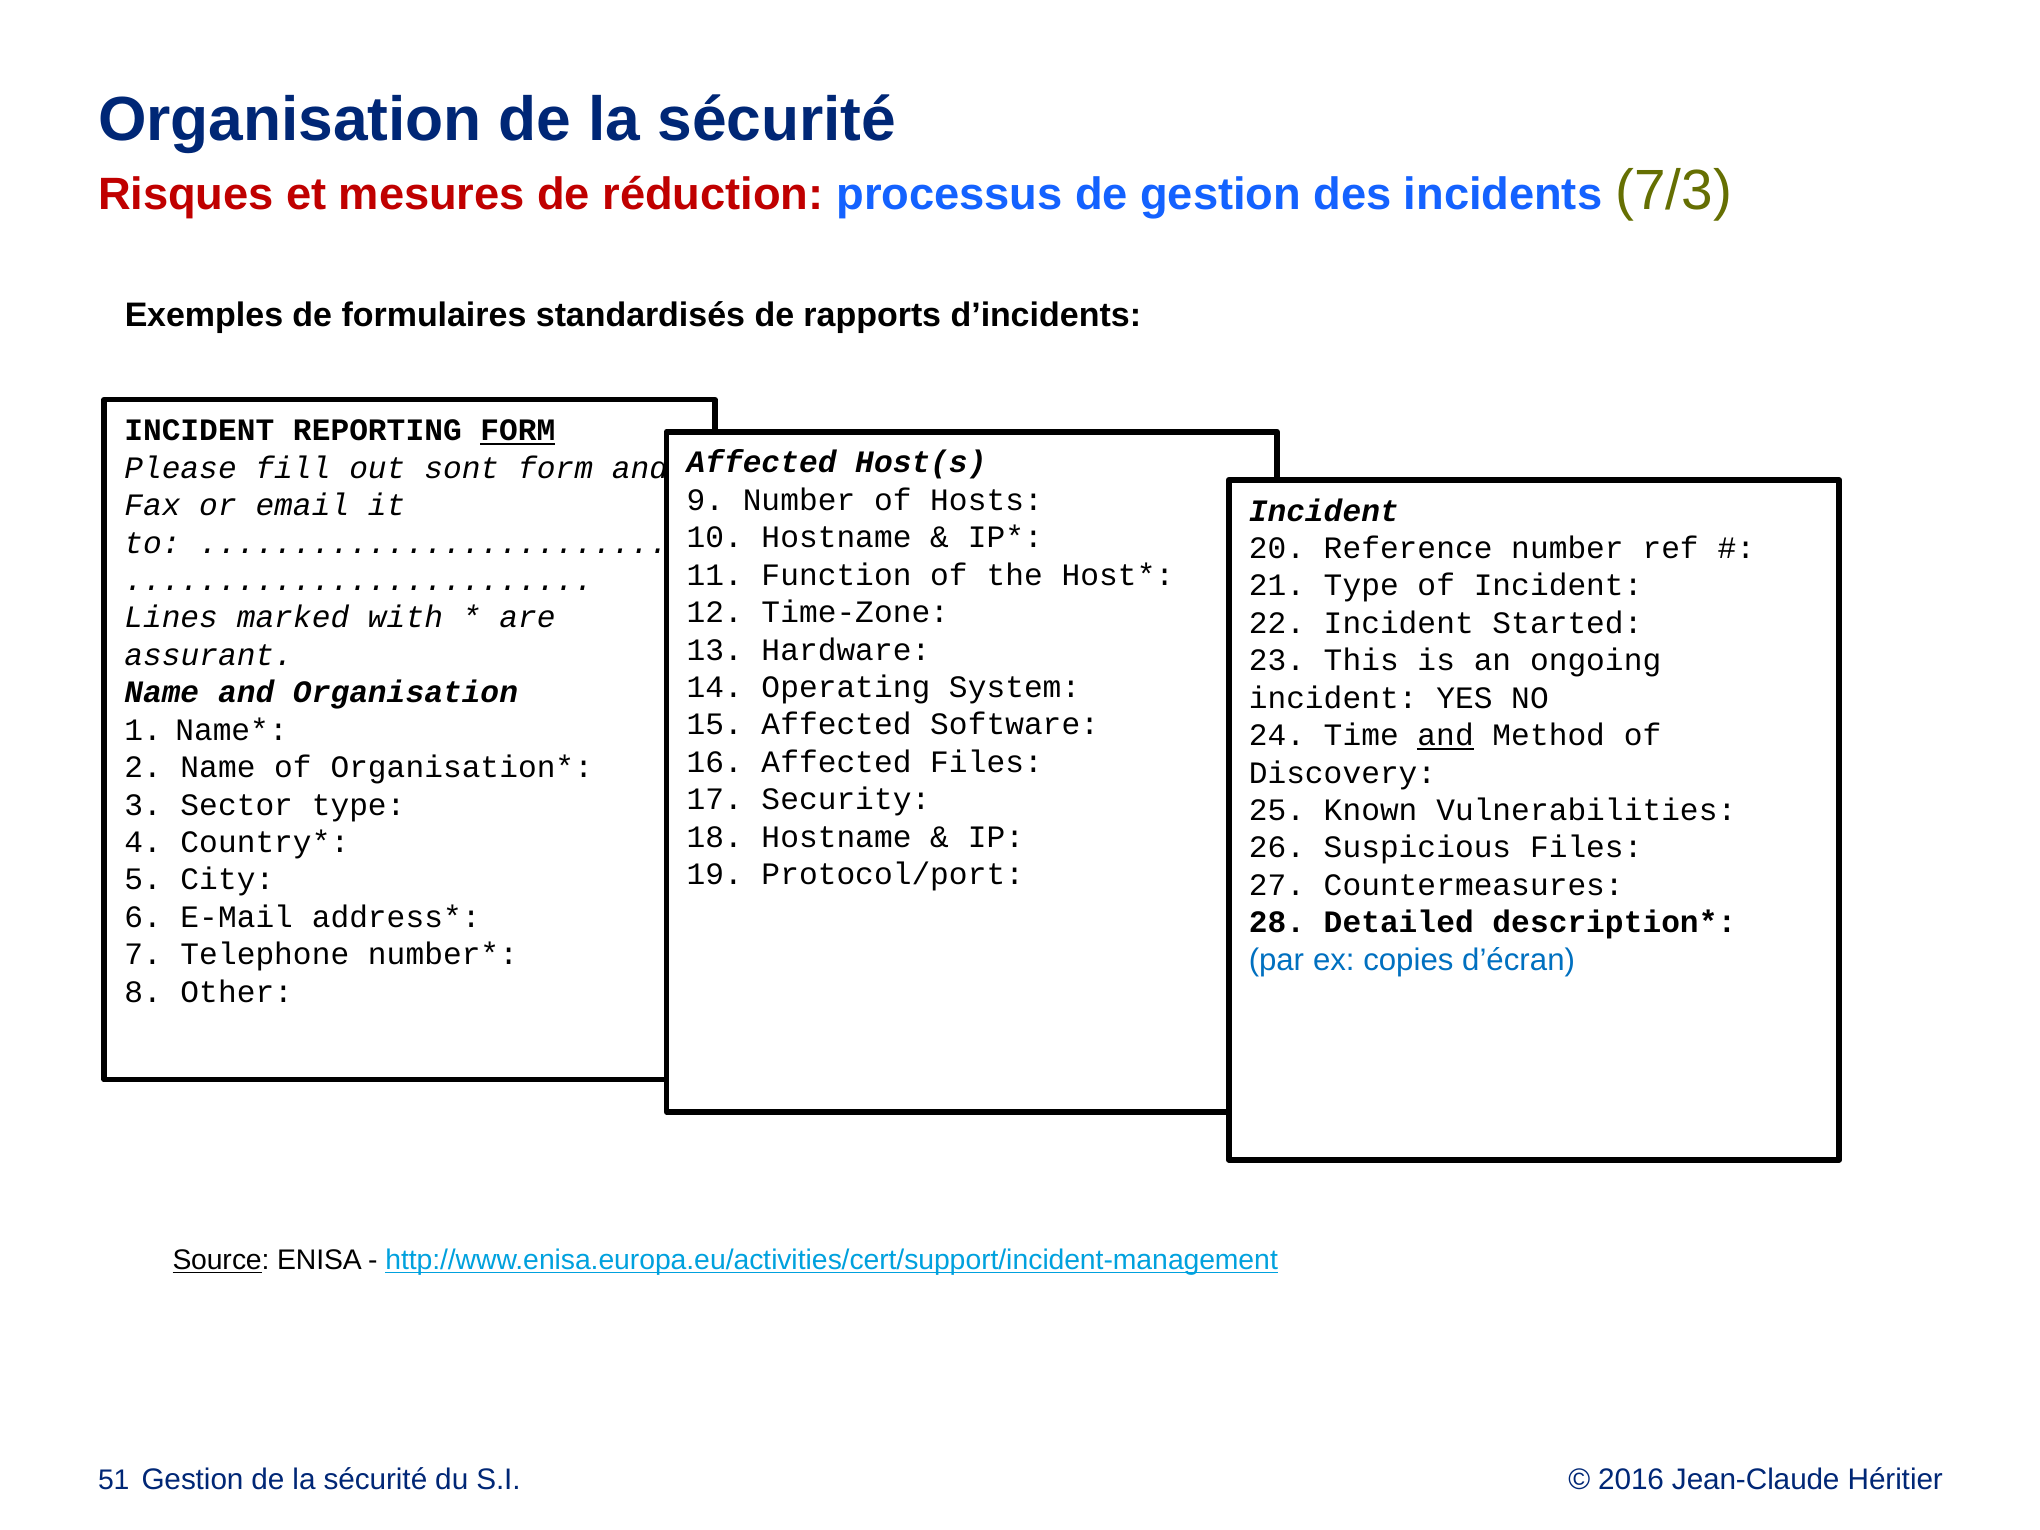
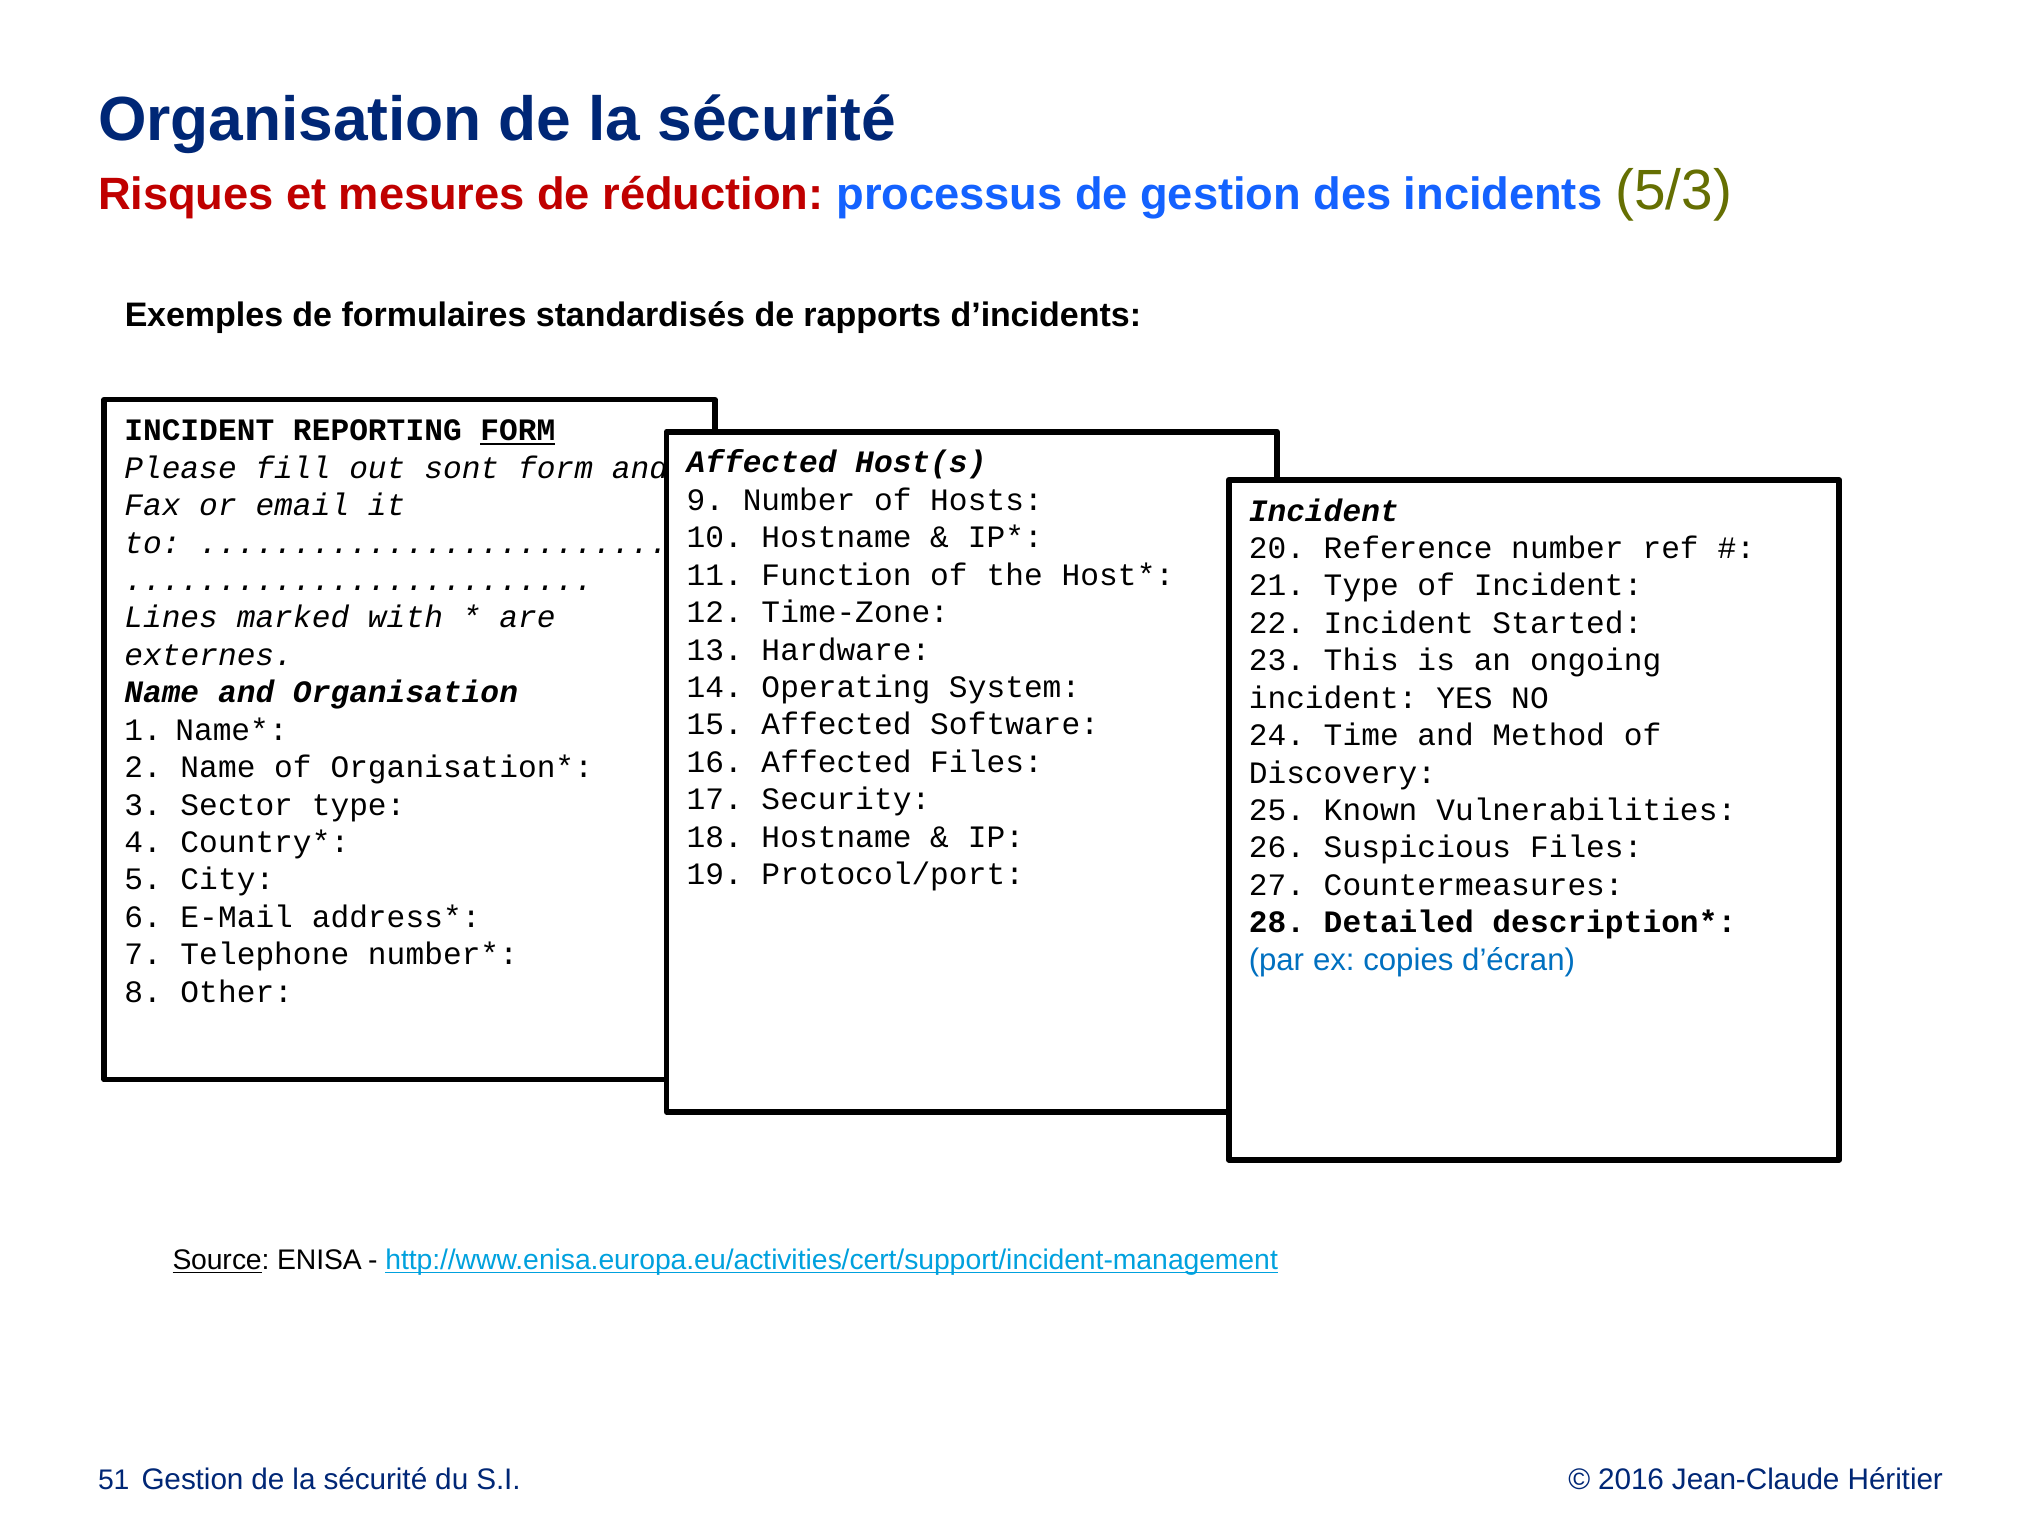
7/3: 7/3 -> 5/3
assurant: assurant -> externes
and at (1446, 735) underline: present -> none
